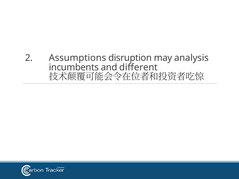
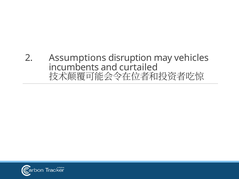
analysis: analysis -> vehicles
different: different -> curtailed
